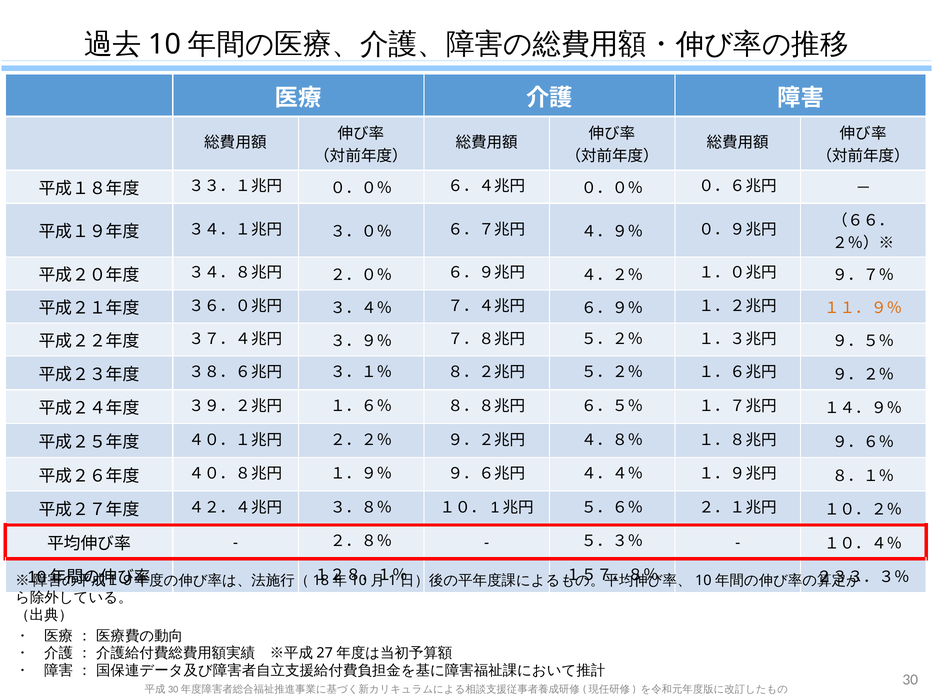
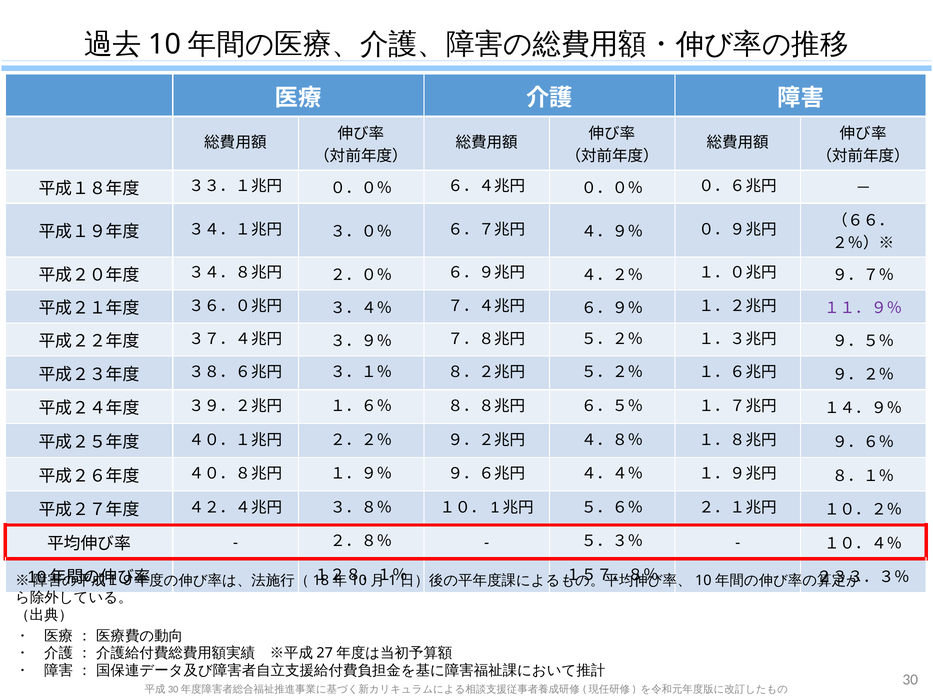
１１．９％ colour: orange -> purple
